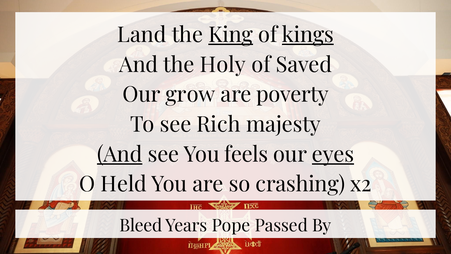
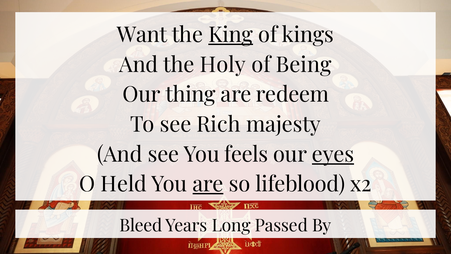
Land: Land -> Want
kings underline: present -> none
Saved: Saved -> Being
grow: grow -> thing
poverty: poverty -> redeem
And at (120, 154) underline: present -> none
are at (208, 184) underline: none -> present
crashing: crashing -> lifeblood
Pope: Pope -> Long
